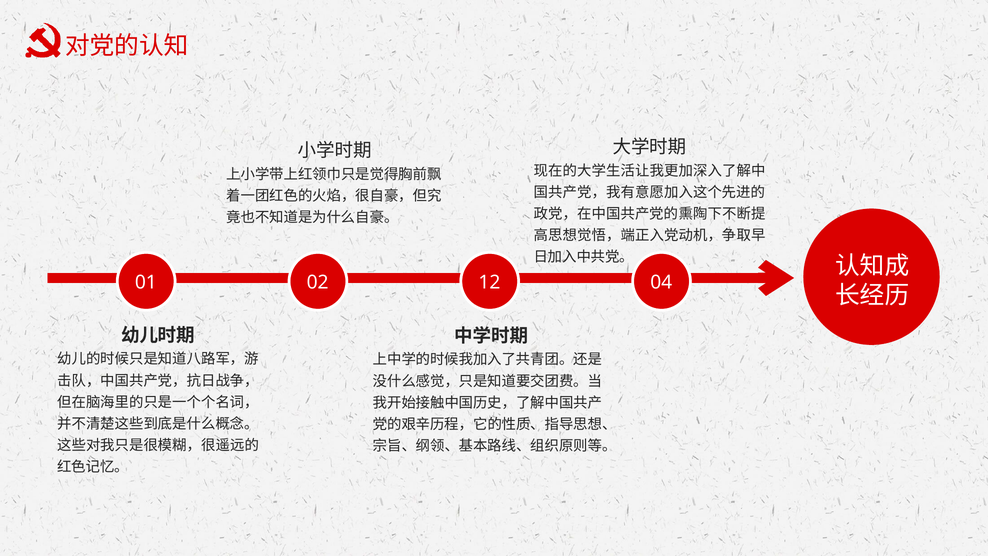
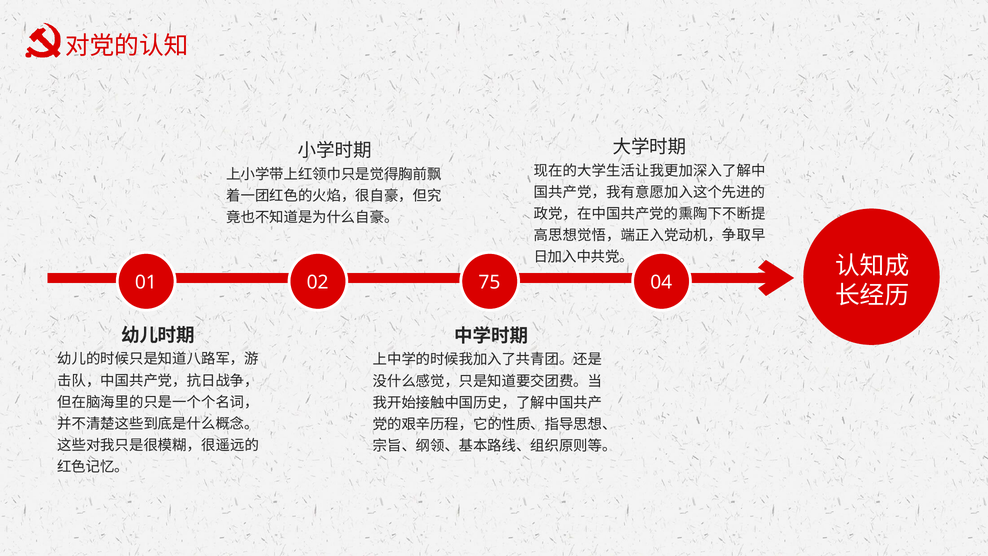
12: 12 -> 75
